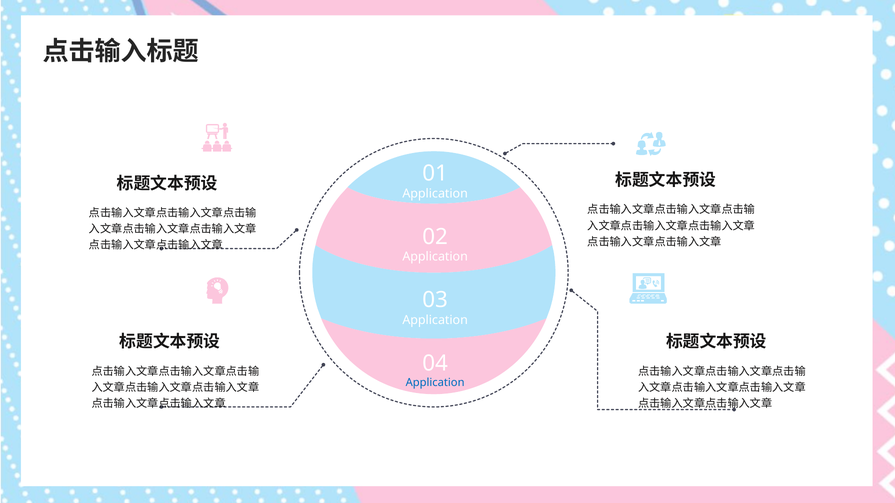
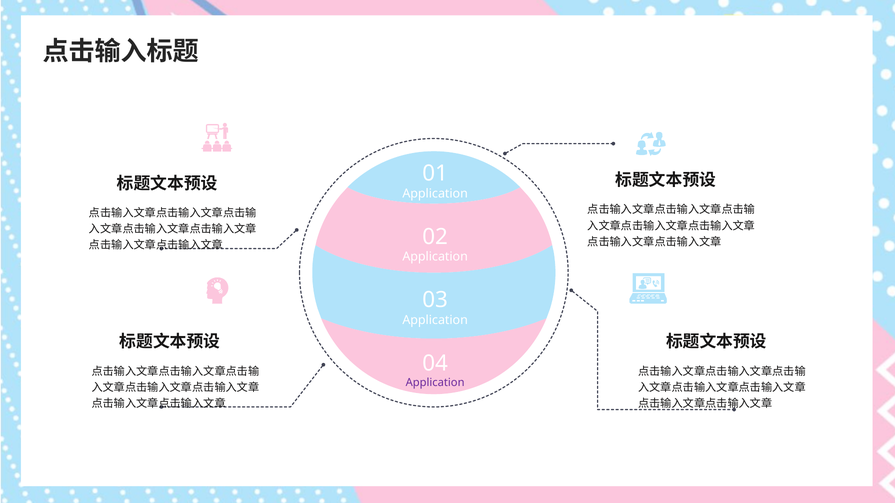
Application at (435, 383) colour: blue -> purple
